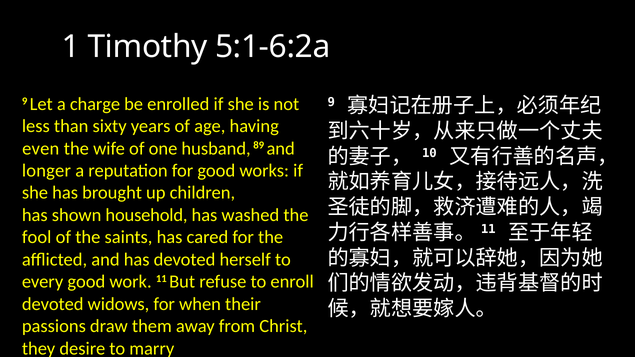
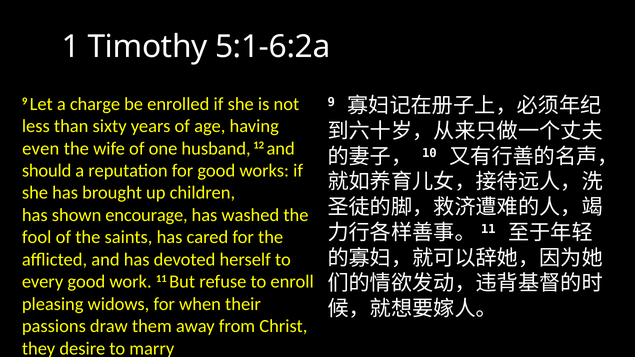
89: 89 -> 12
longer: longer -> should
household: household -> encourage
devoted at (53, 304): devoted -> pleasing
